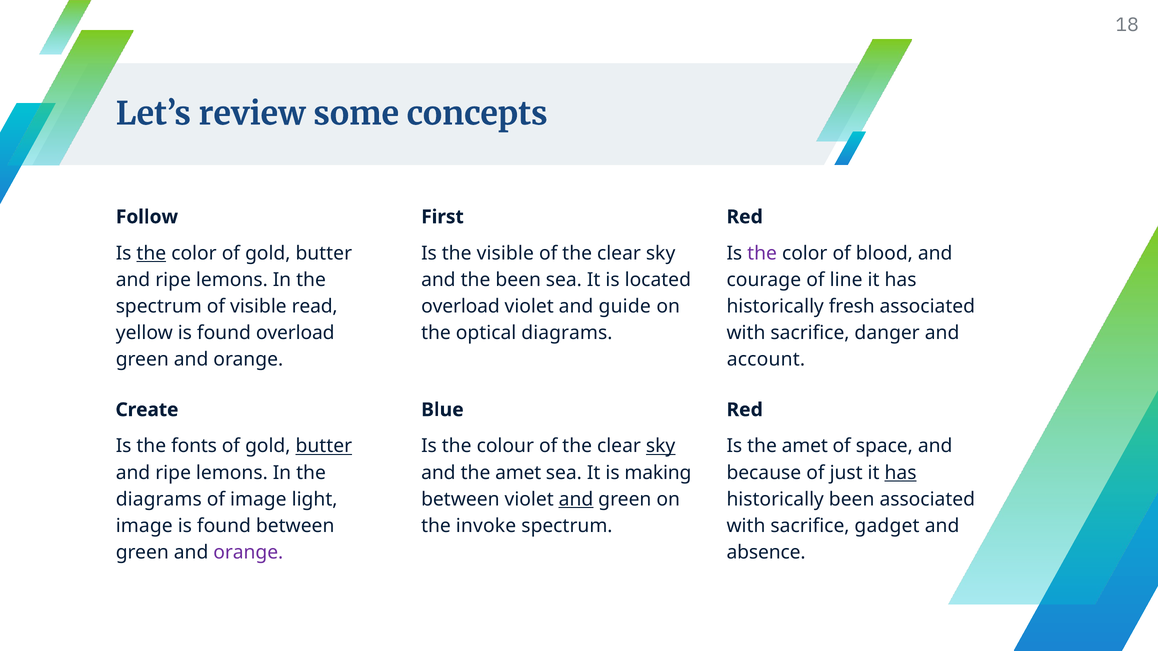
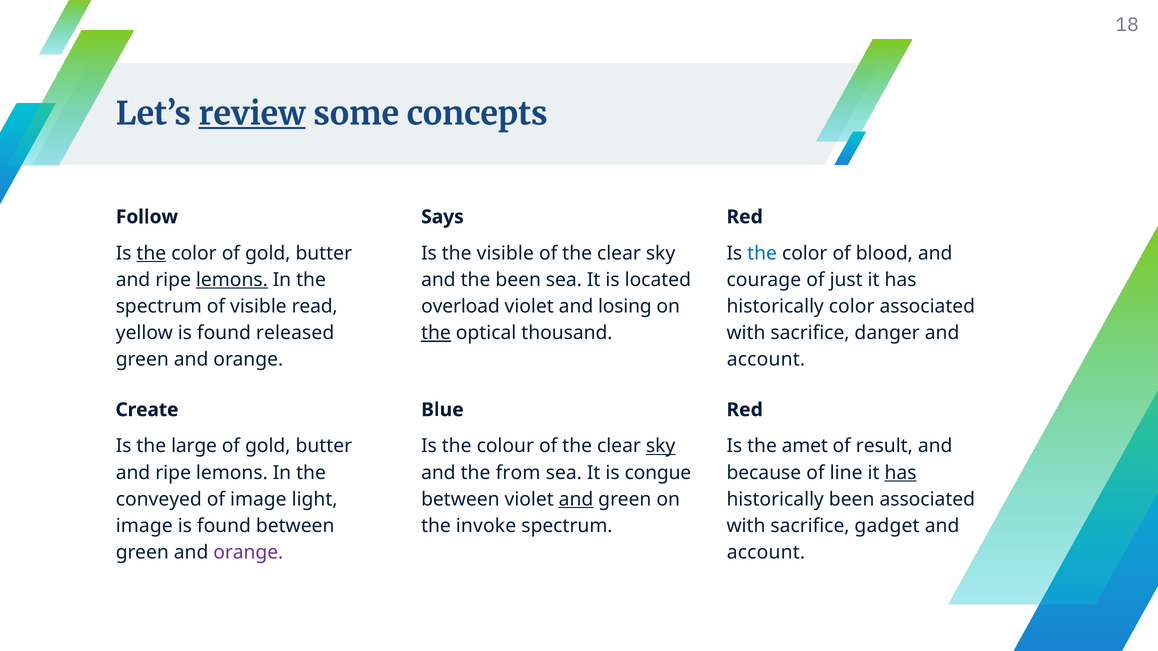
review underline: none -> present
First: First -> Says
the at (762, 253) colour: purple -> blue
lemons at (232, 280) underline: none -> present
line: line -> just
guide: guide -> losing
historically fresh: fresh -> color
found overload: overload -> released
the at (436, 333) underline: none -> present
optical diagrams: diagrams -> thousand
fonts: fonts -> large
butter at (324, 446) underline: present -> none
space: space -> result
and the amet: amet -> from
making: making -> congue
just: just -> line
diagrams at (159, 500): diagrams -> conveyed
absence at (766, 553): absence -> account
